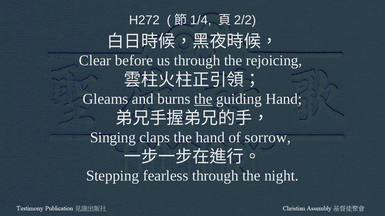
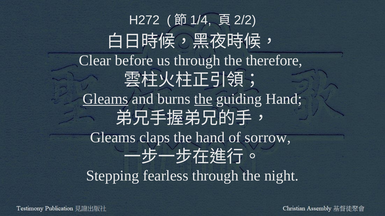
rejoicing: rejoicing -> therefore
Gleams at (105, 99) underline: none -> present
Singing at (113, 138): Singing -> Gleams
